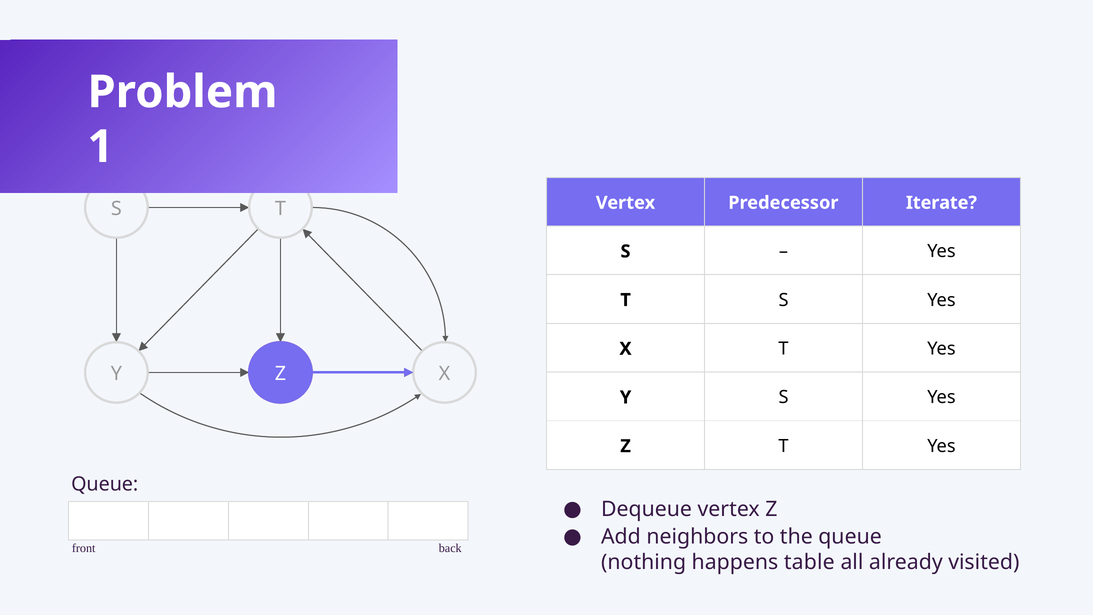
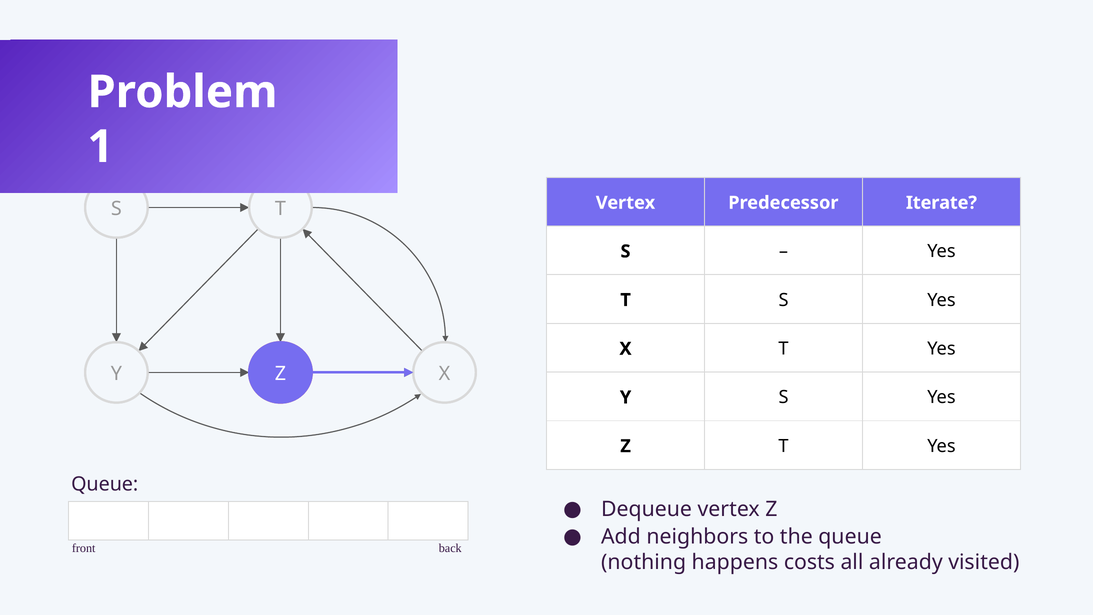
table: table -> costs
